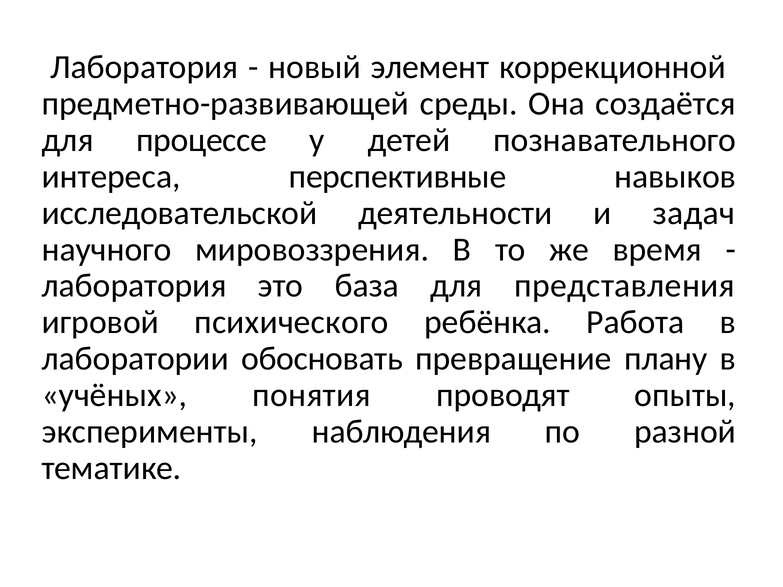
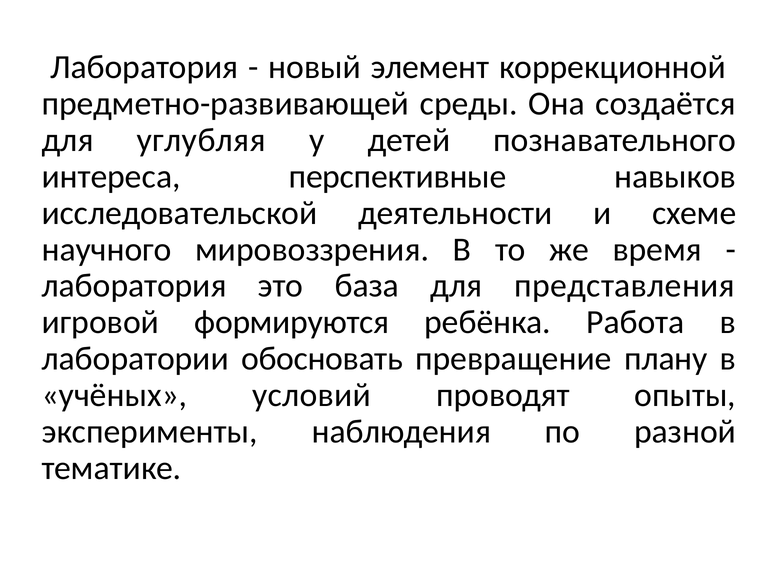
процессе: процессе -> углубляя
задач: задач -> схеме
психического: психического -> формируются
понятия: понятия -> условий
